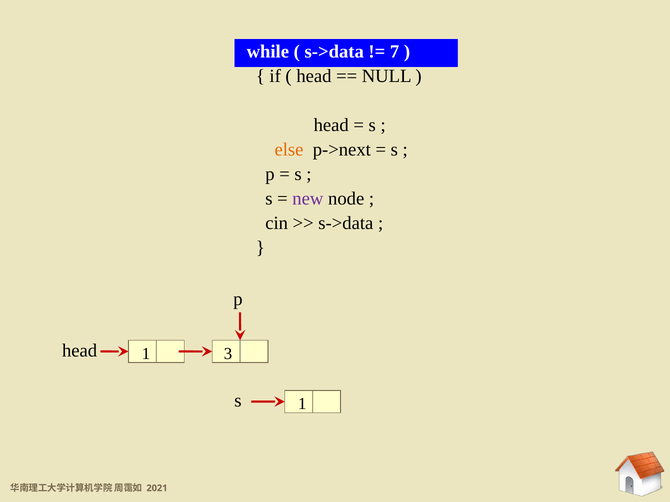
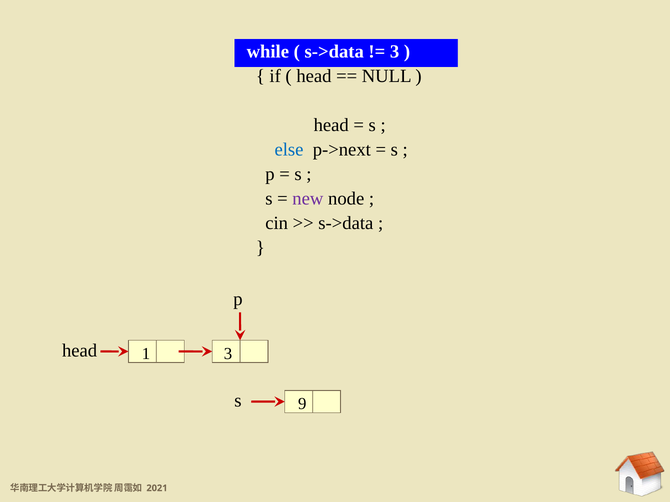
7 at (395, 51): 7 -> 3
else colour: orange -> blue
s 1: 1 -> 9
